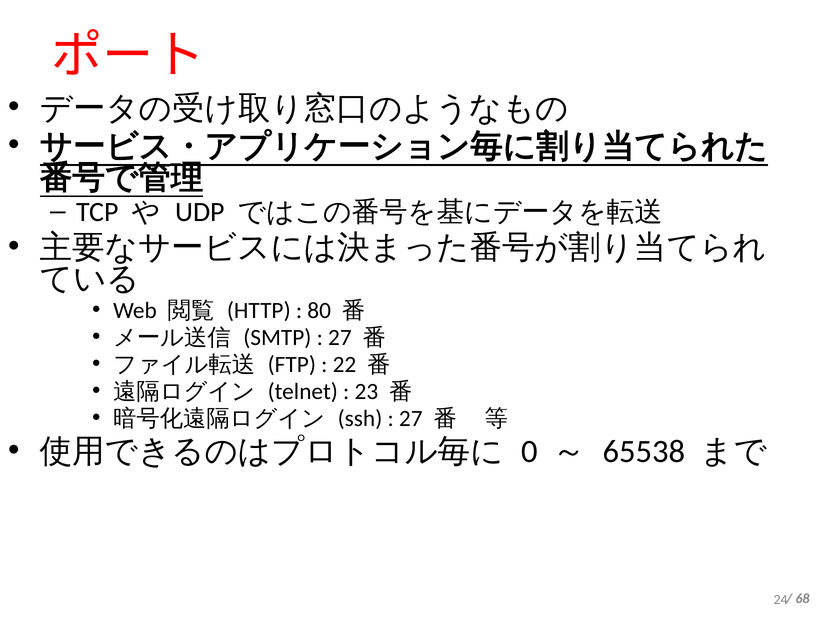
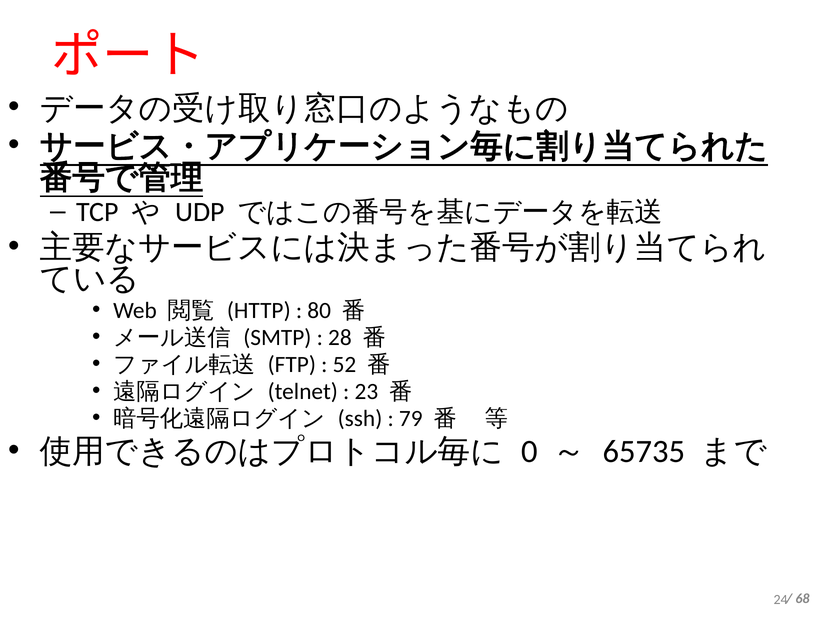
27 at (340, 338): 27 -> 28
22: 22 -> 52
27 at (411, 419): 27 -> 79
65538: 65538 -> 65735
